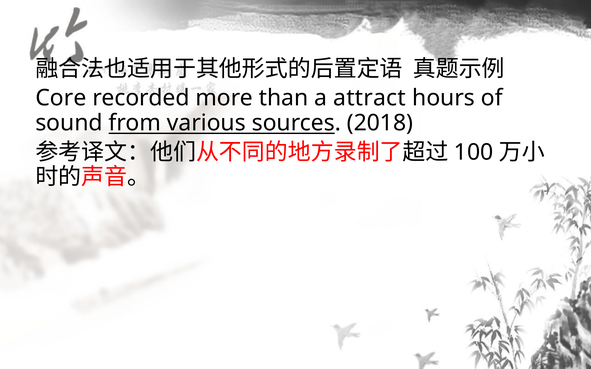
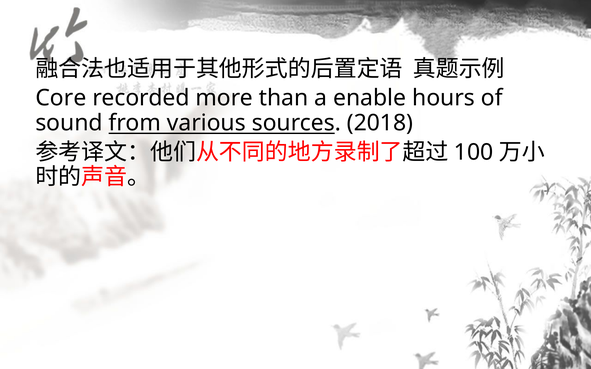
attract: attract -> enable
